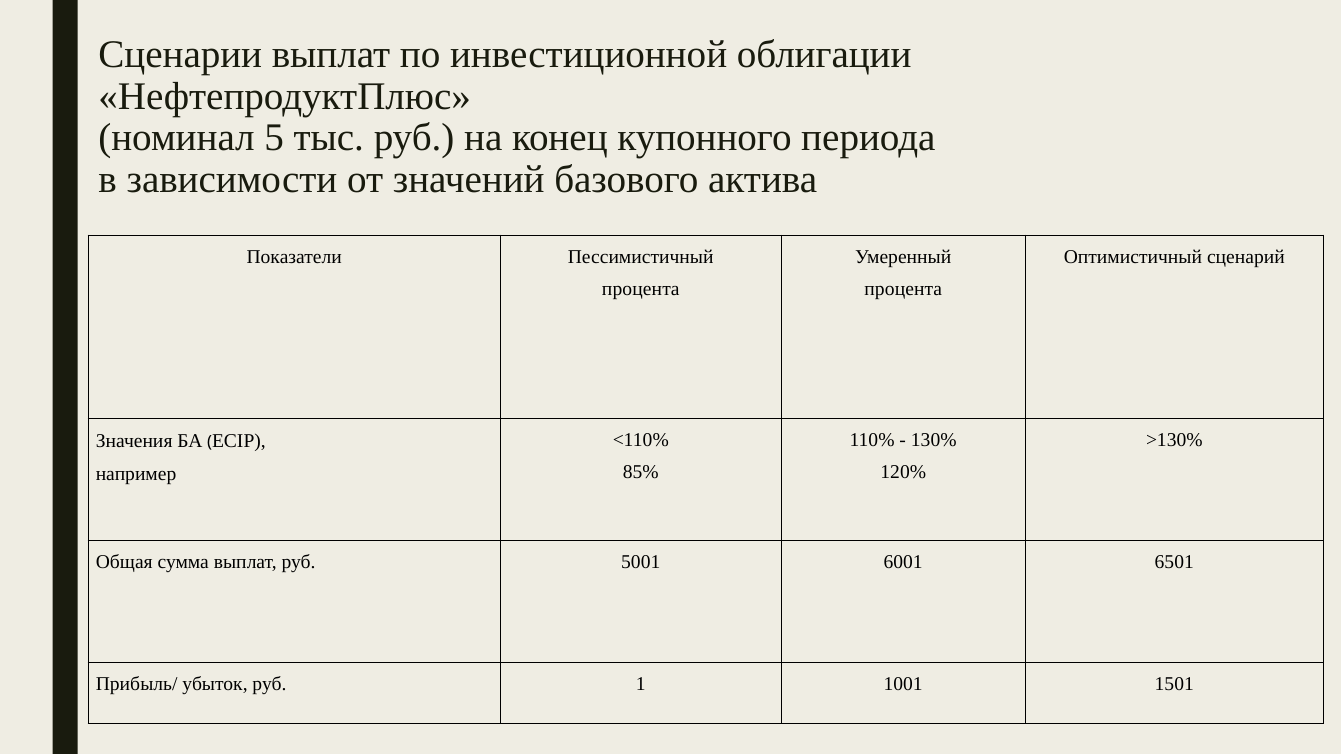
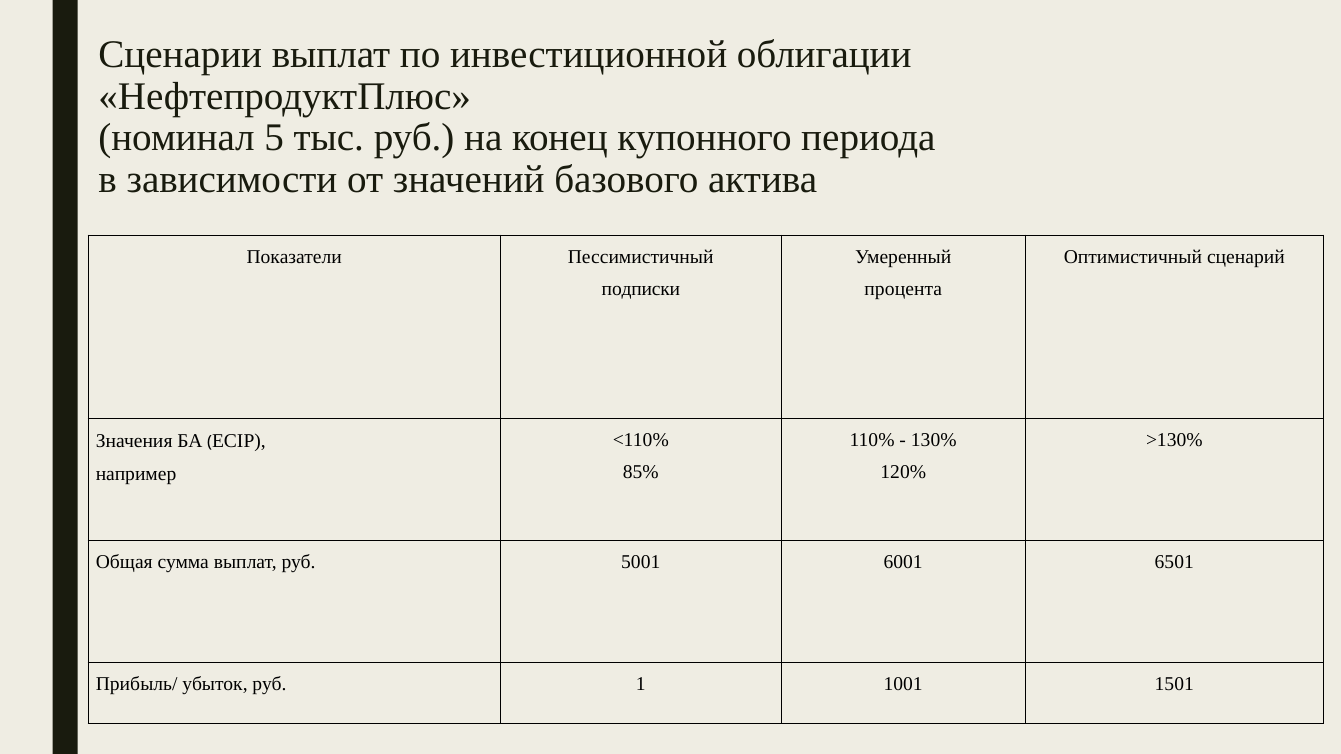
процента at (641, 290): процента -> подписки
